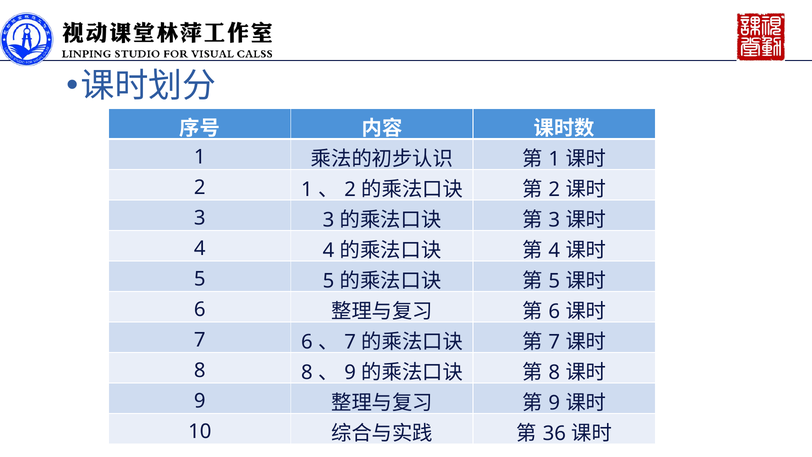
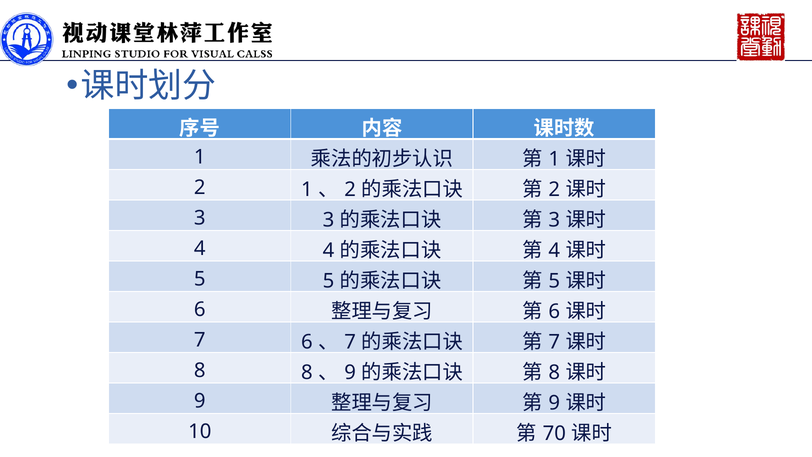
36: 36 -> 70
